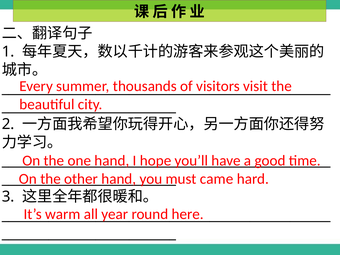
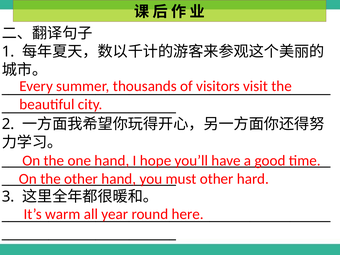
must came: came -> other
